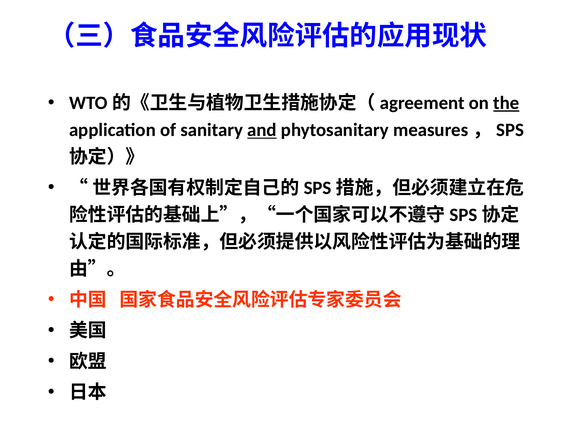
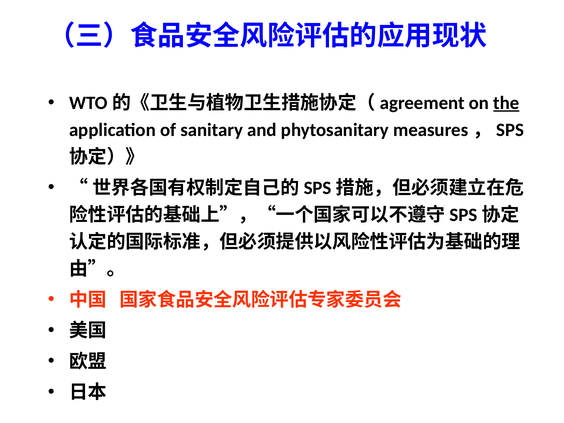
and underline: present -> none
